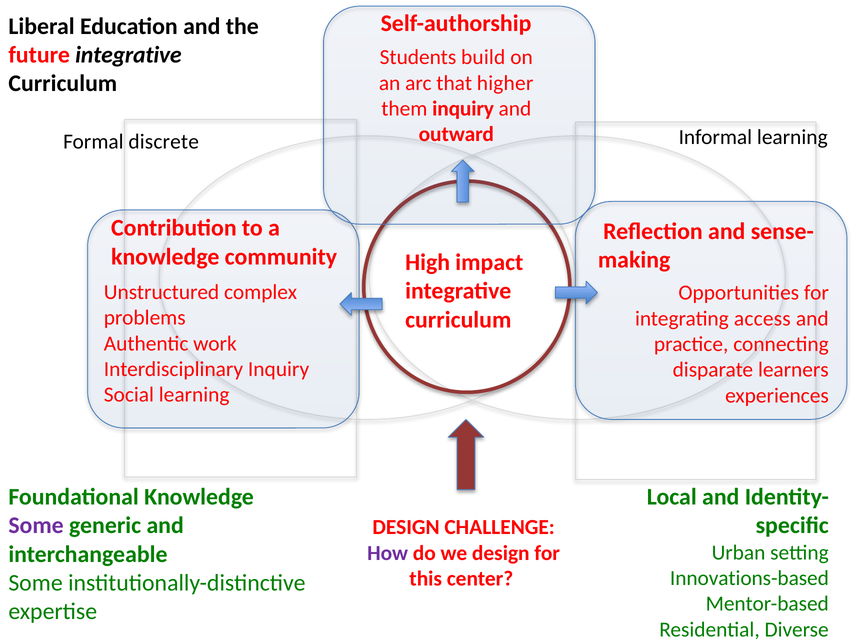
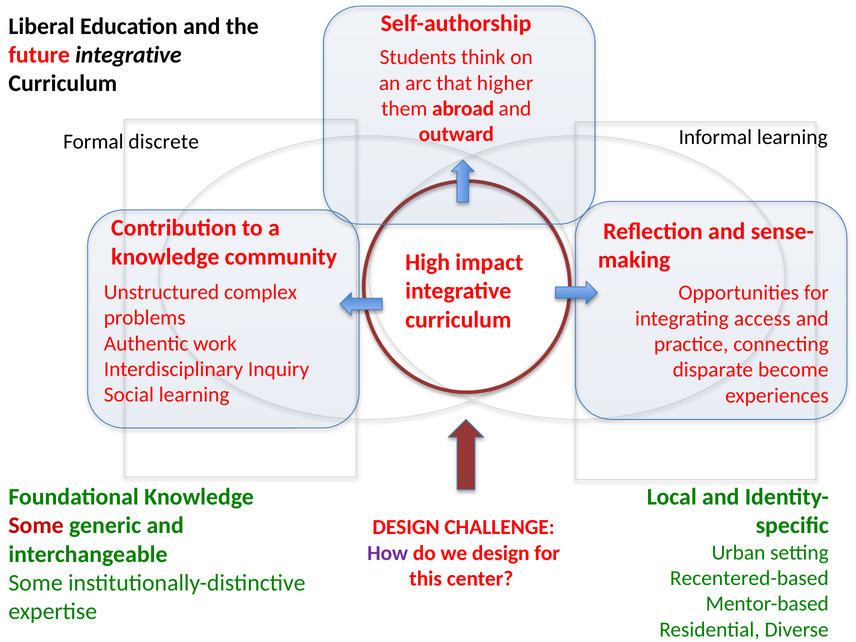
build: build -> think
them inquiry: inquiry -> abroad
learners: learners -> become
Some at (36, 526) colour: purple -> red
Innovations-based: Innovations-based -> Recentered-based
